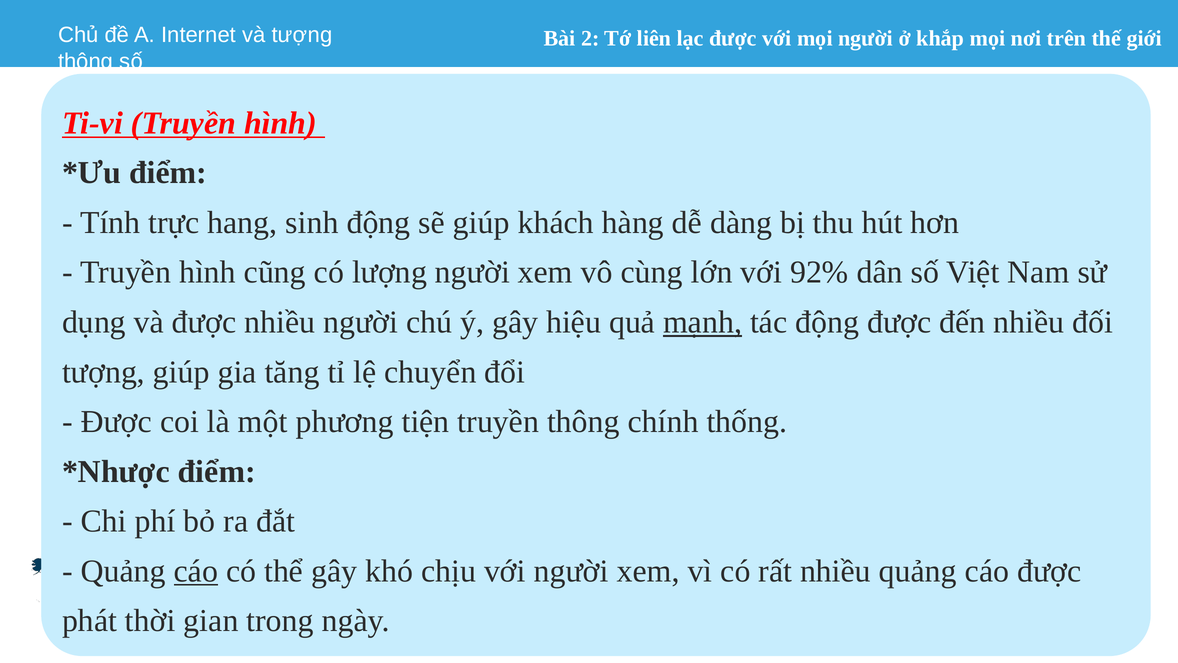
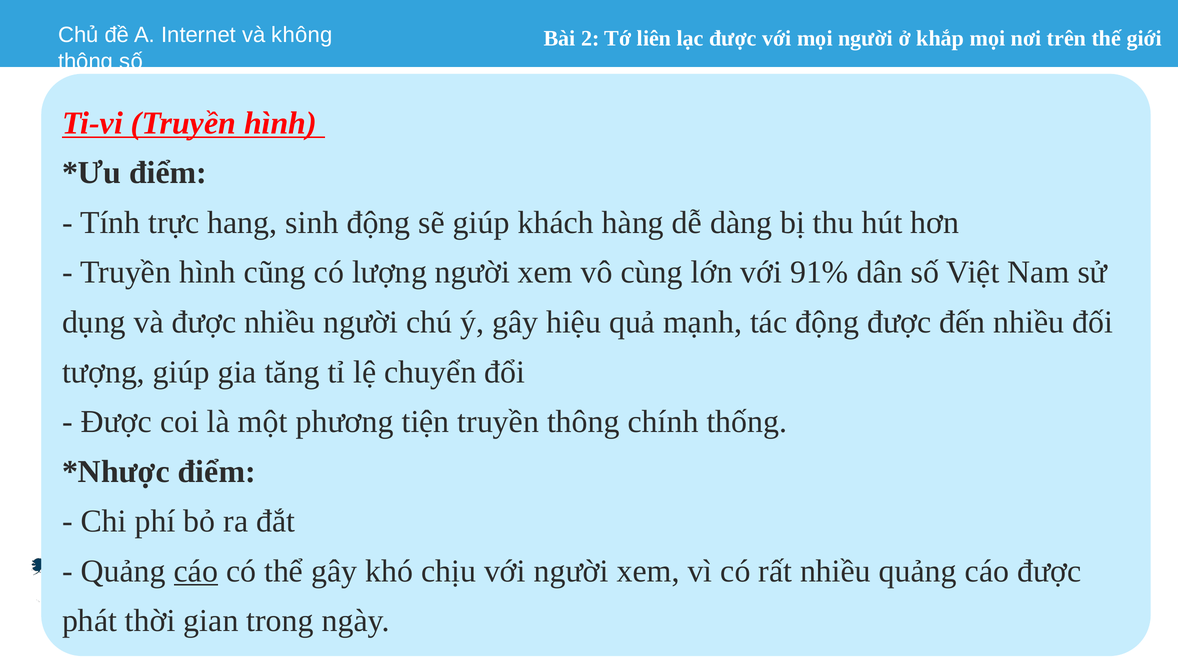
và tượng: tượng -> không
92%: 92% -> 91%
mạnh underline: present -> none
